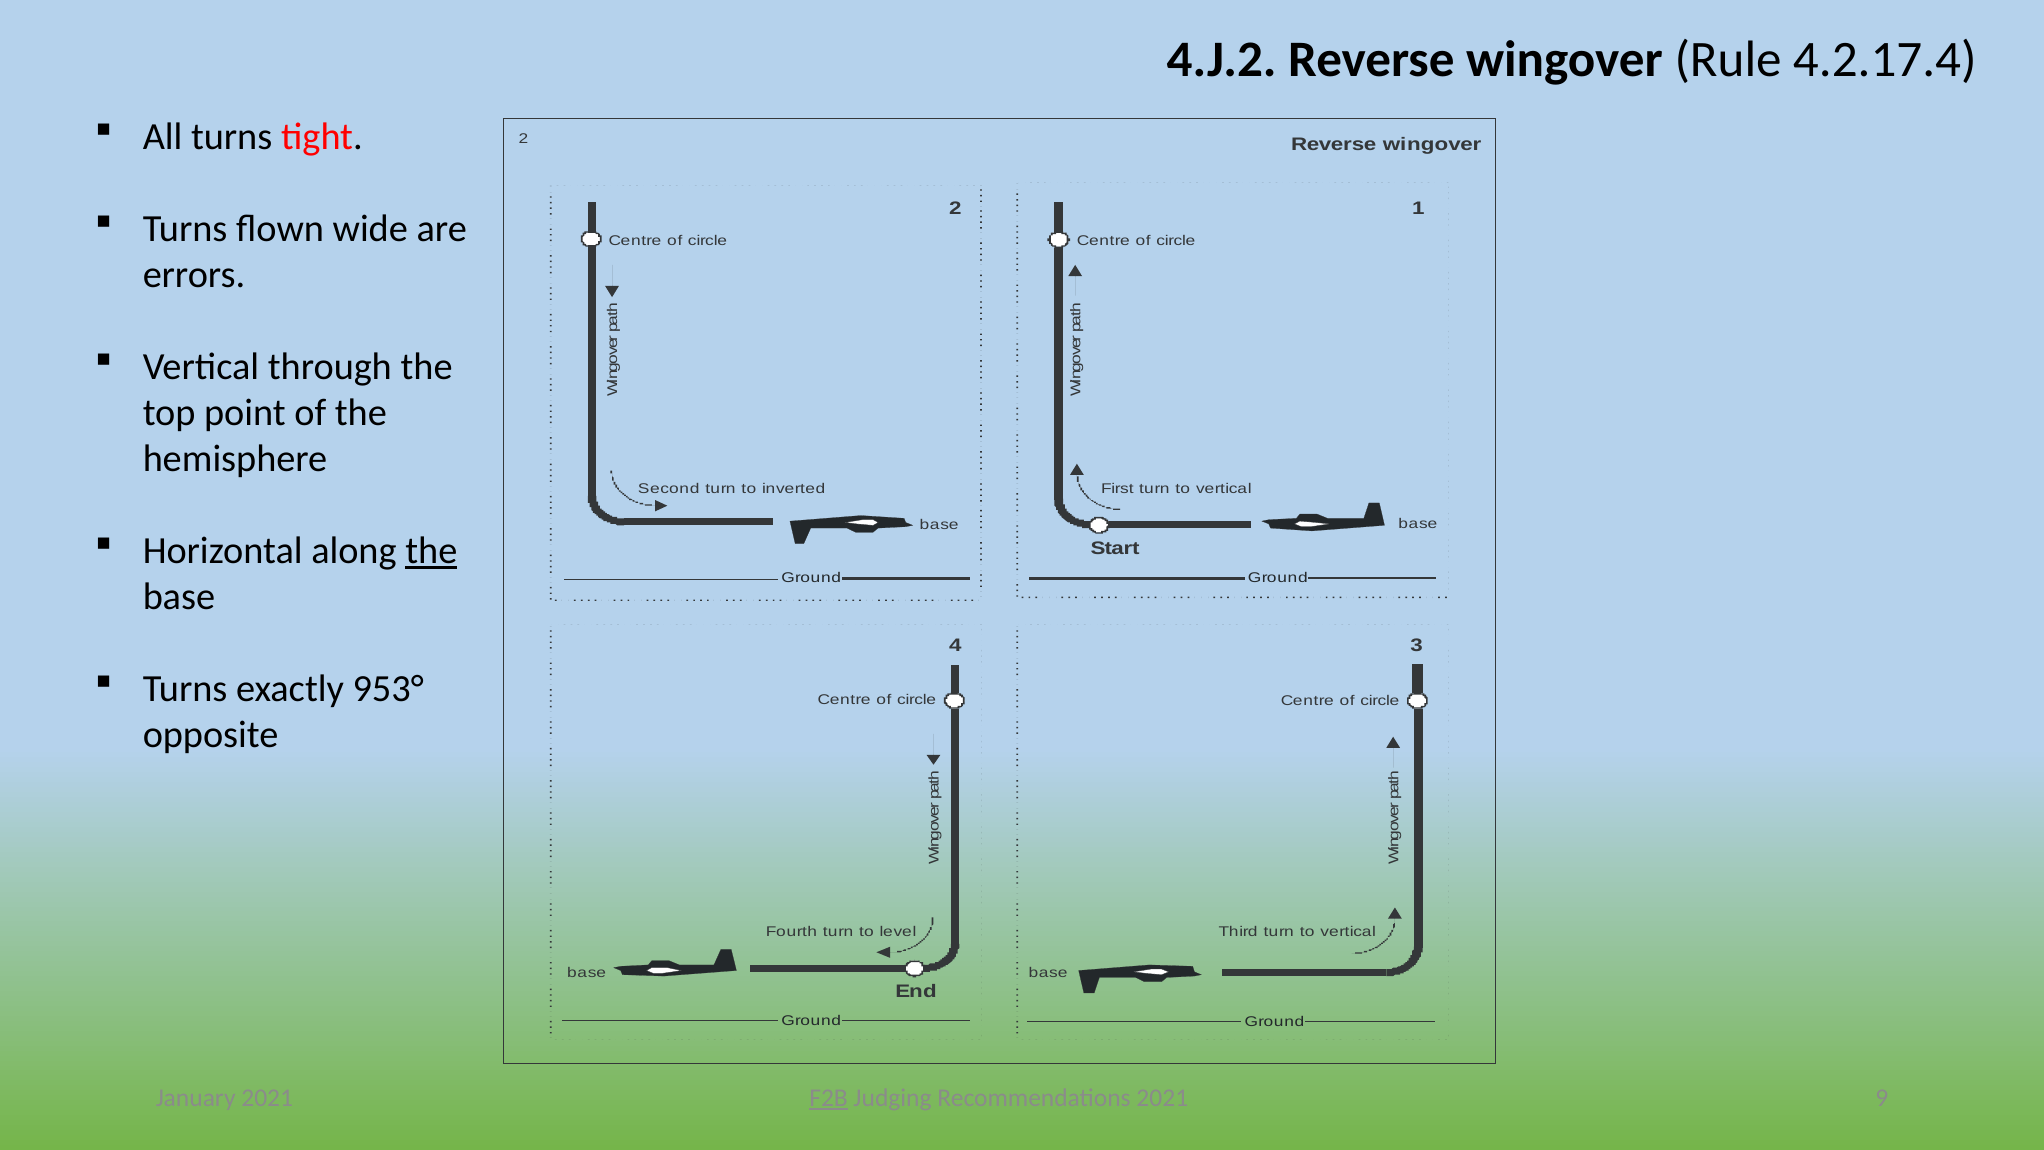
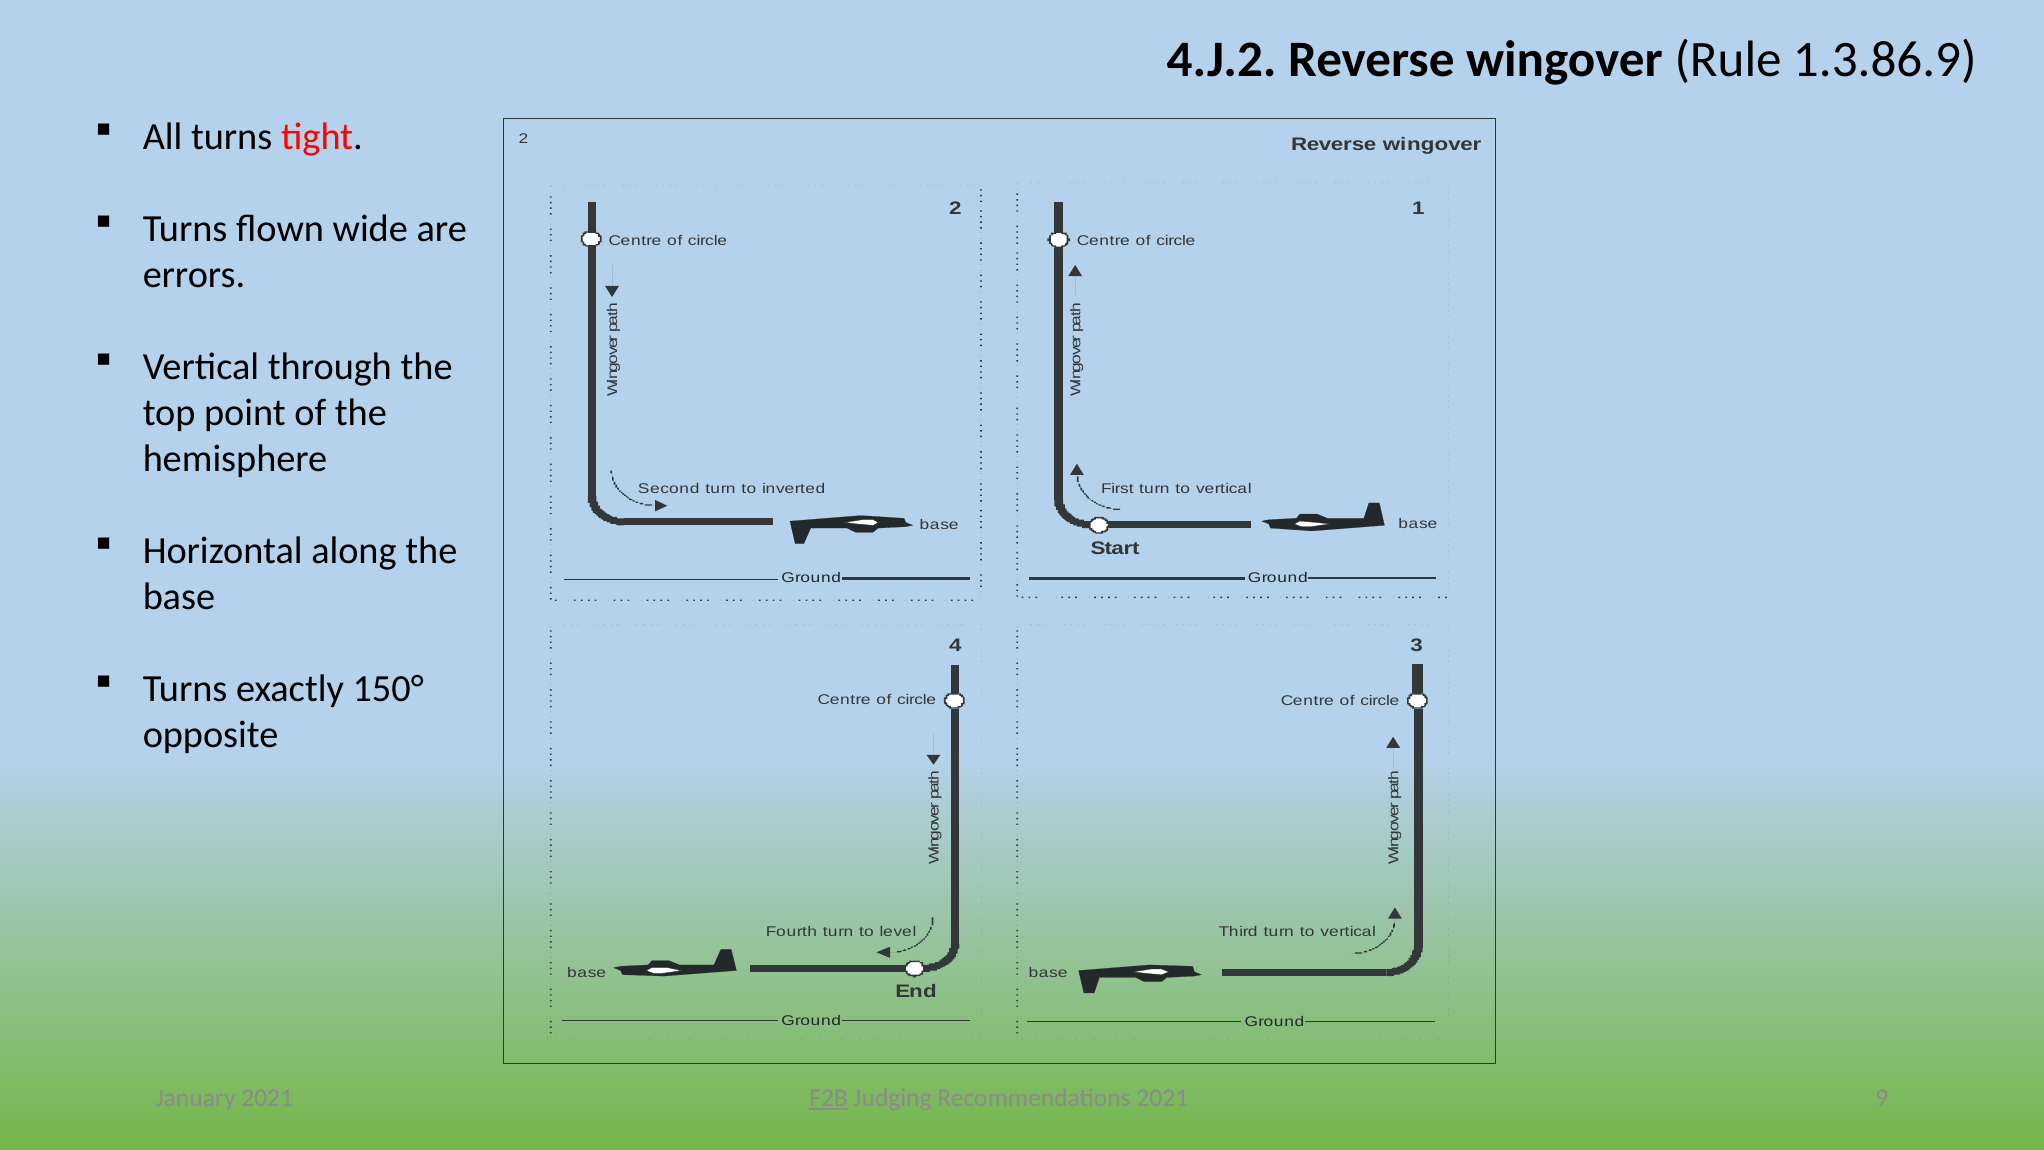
4.2.17.4: 4.2.17.4 -> 1.3.86.9
the at (431, 551) underline: present -> none
953°: 953° -> 150°
